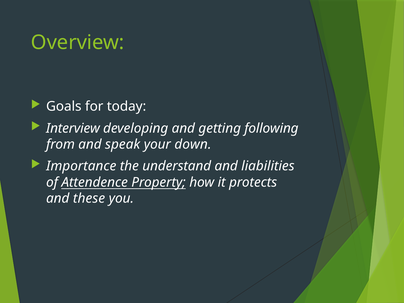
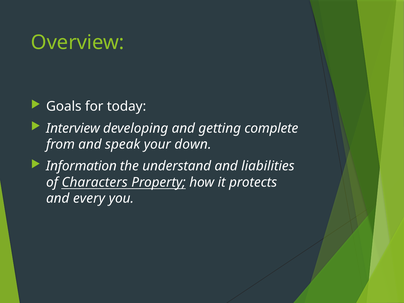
following: following -> complete
Importance: Importance -> Information
Attendence: Attendence -> Characters
these: these -> every
